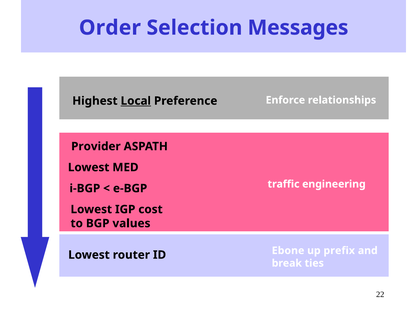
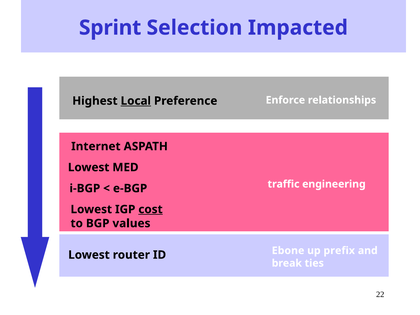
Order: Order -> Sprint
Messages: Messages -> Impacted
Provider: Provider -> Internet
cost underline: none -> present
